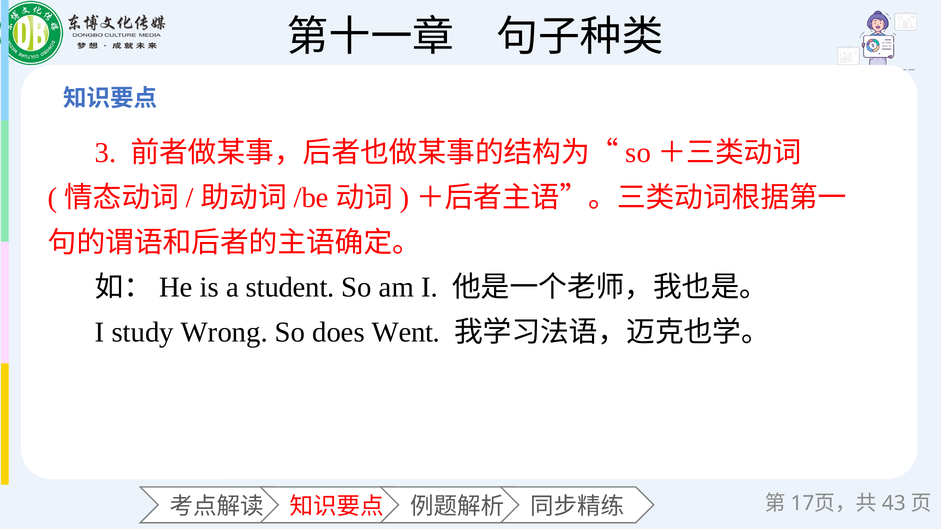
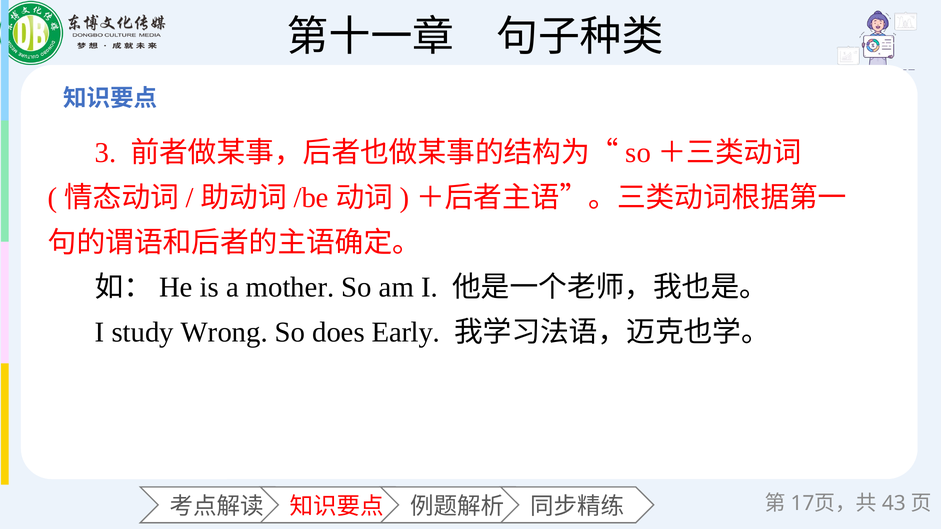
student: student -> mother
Went: Went -> Early
